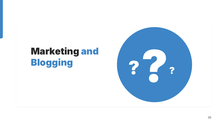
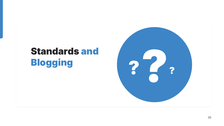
Marketing: Marketing -> Standards
